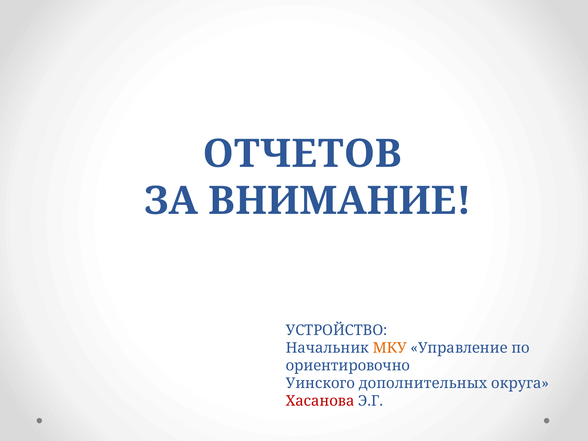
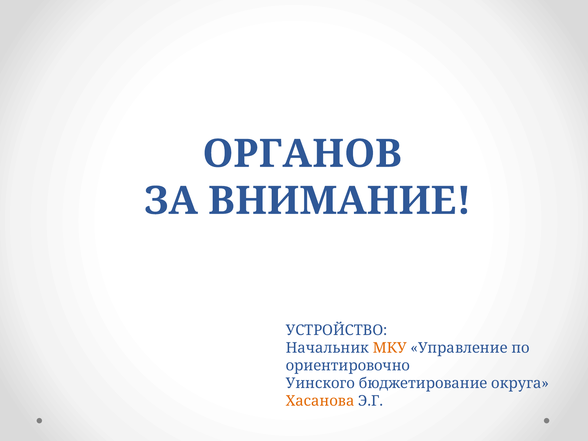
ОТЧЕТОВ: ОТЧЕТОВ -> ОРГАНОВ
дополнительных: дополнительных -> бюджетирование
Хасанова colour: red -> orange
